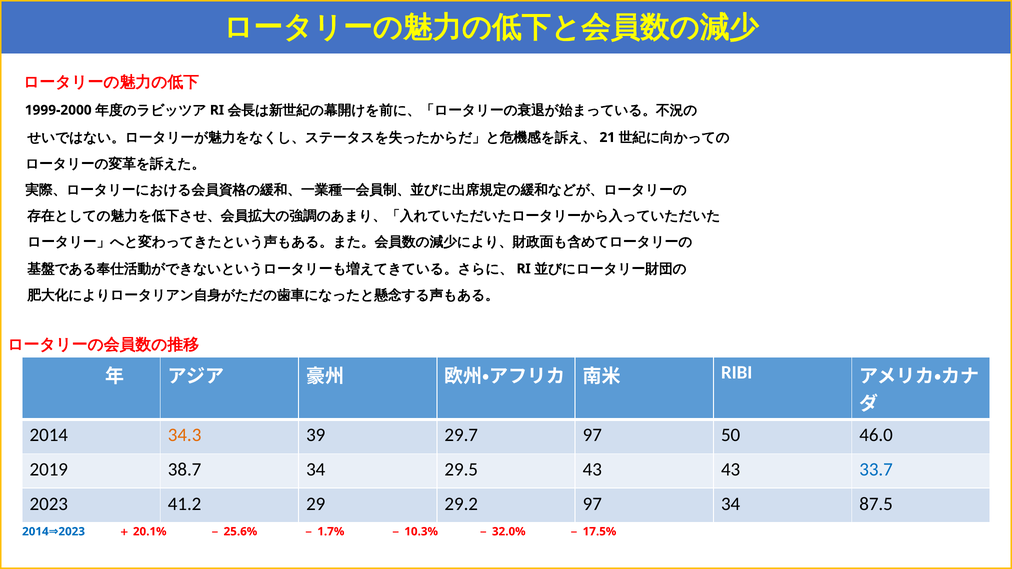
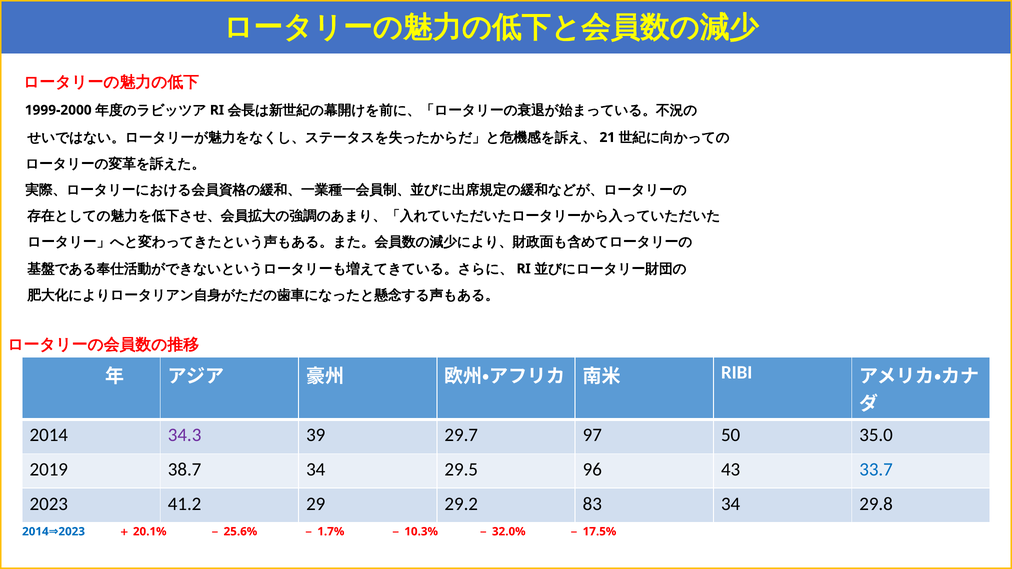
34.3 colour: orange -> purple
46.0: 46.0 -> 35.0
29.5 43: 43 -> 96
29.2 97: 97 -> 83
87.5: 87.5 -> 29.8
